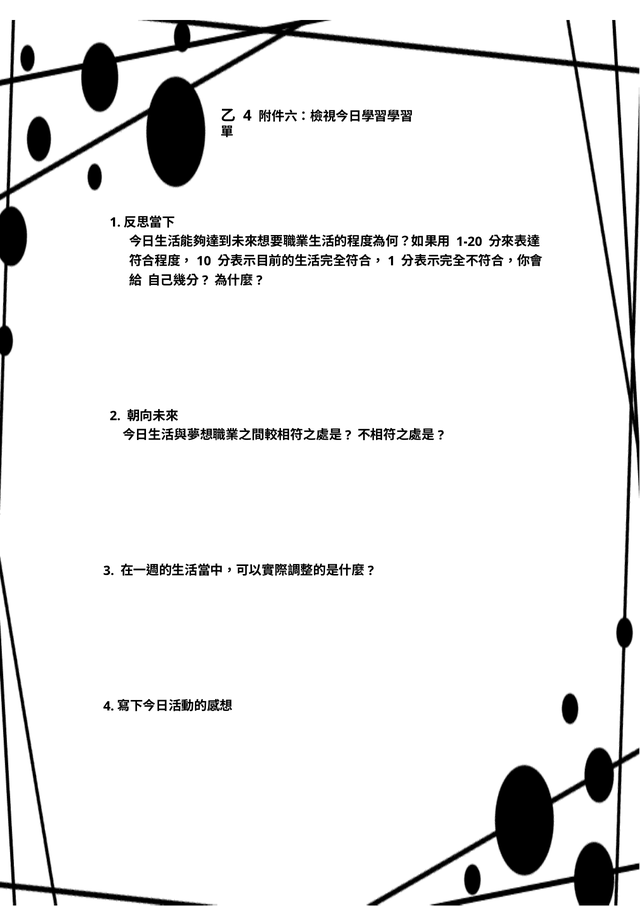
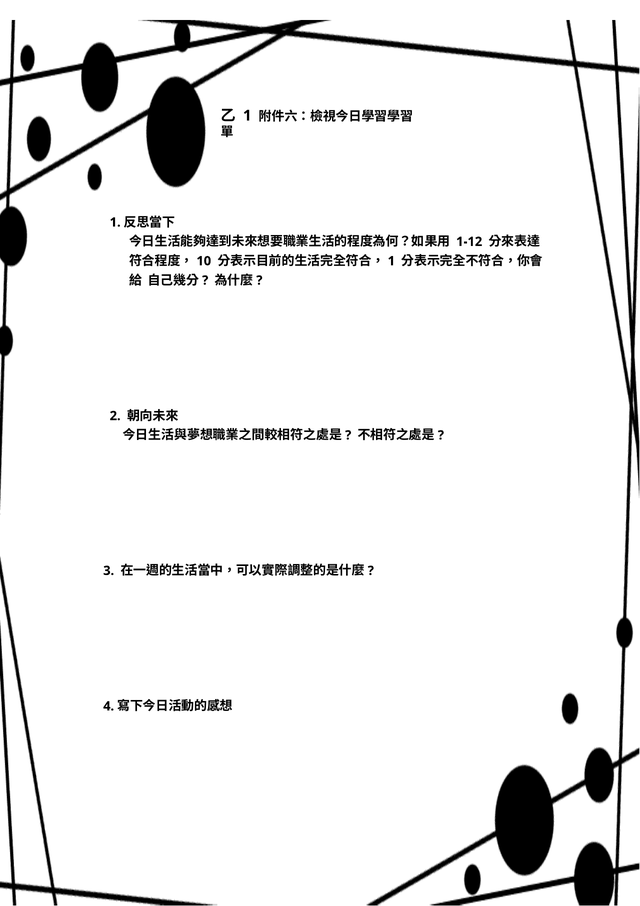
4 at (247, 116): 4 -> 1
1-20: 1-20 -> 1-12
